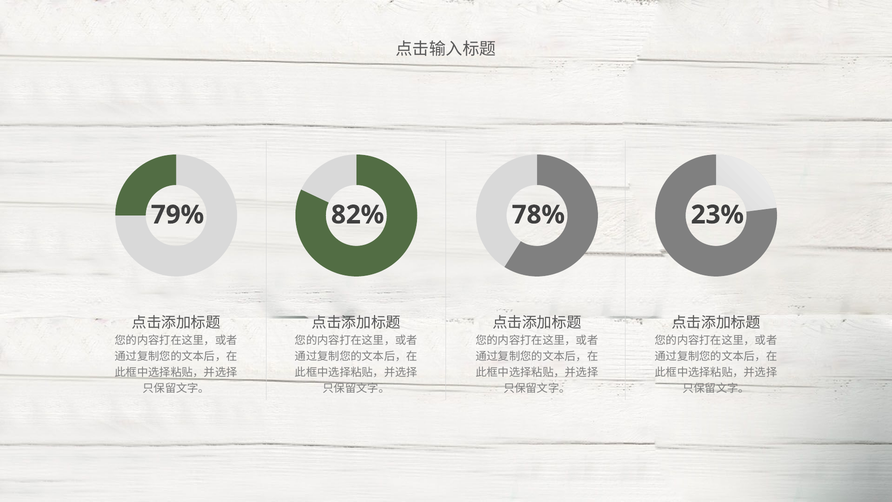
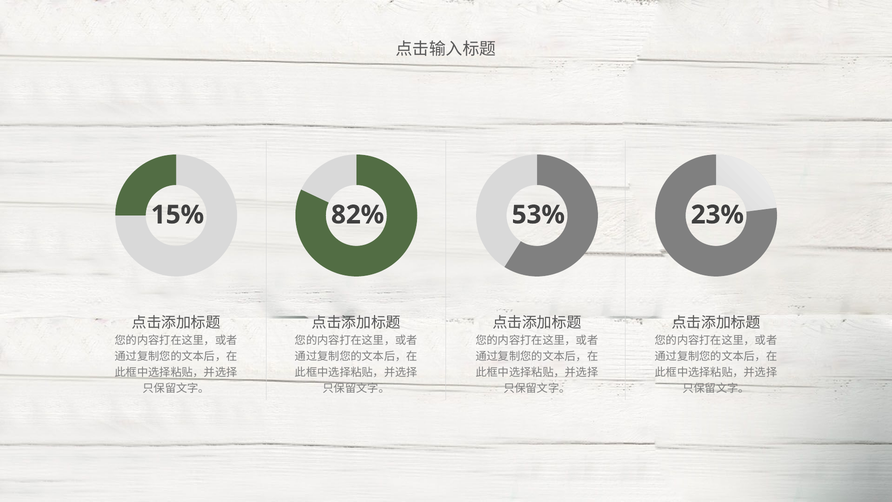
79%: 79% -> 15%
78%: 78% -> 53%
